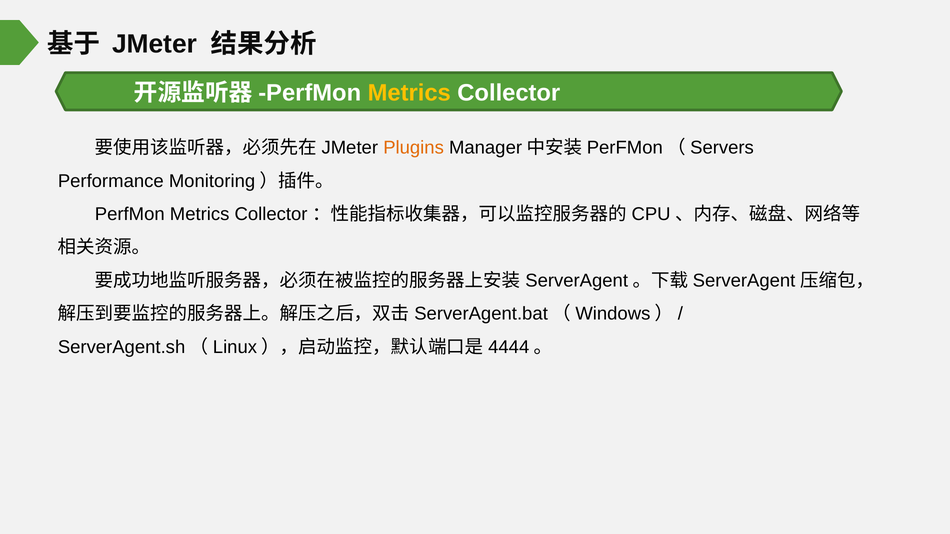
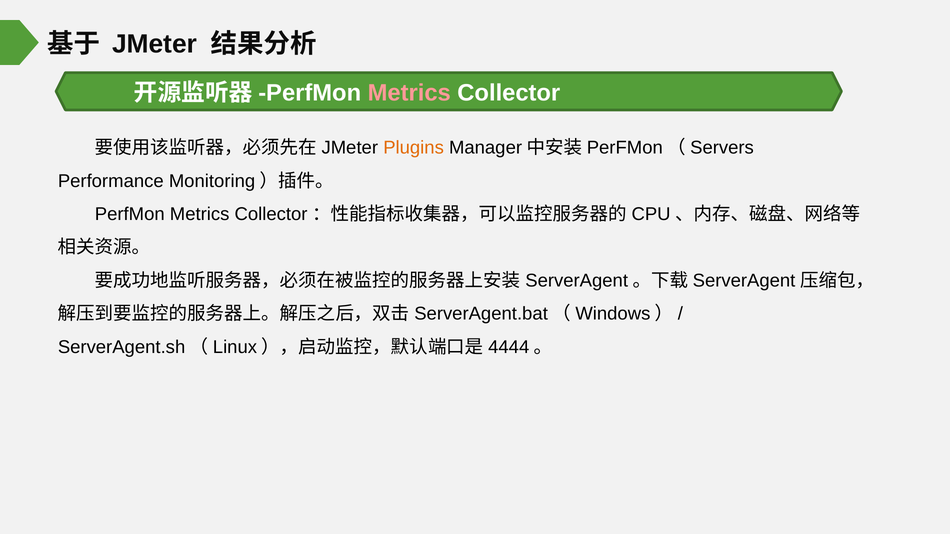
Metrics at (409, 93) colour: yellow -> pink
